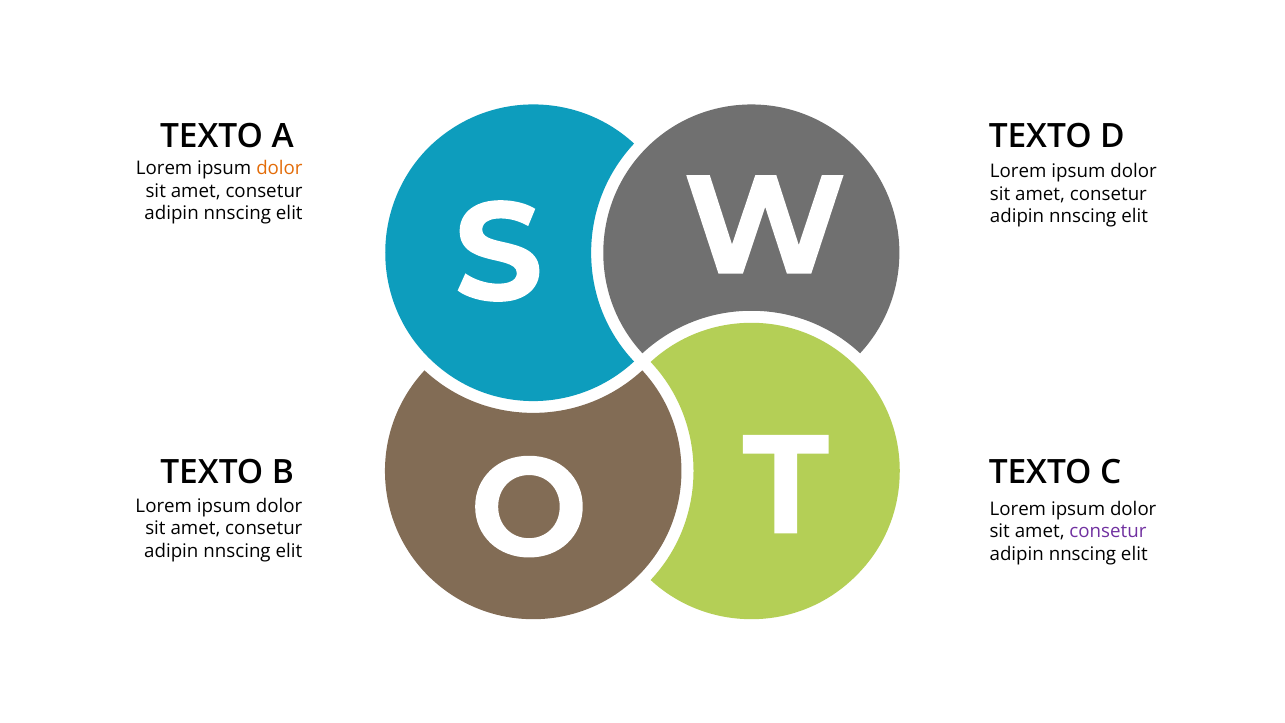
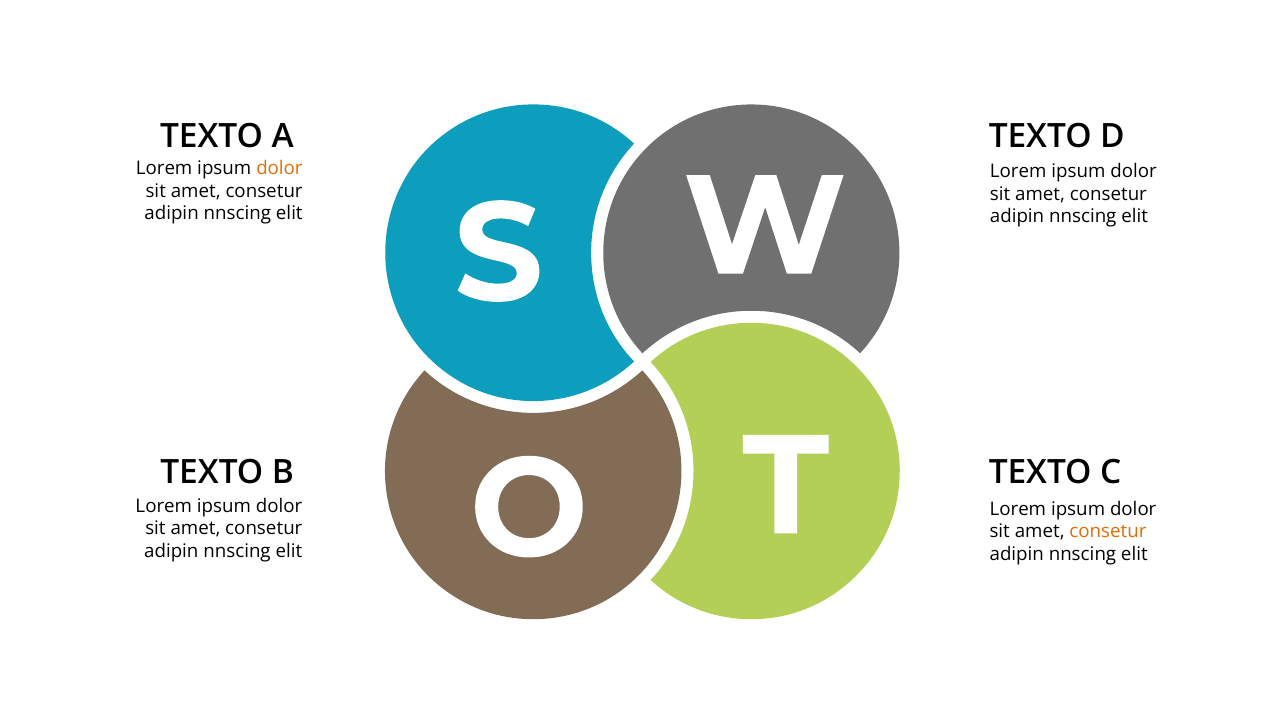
consetur at (1108, 532) colour: purple -> orange
